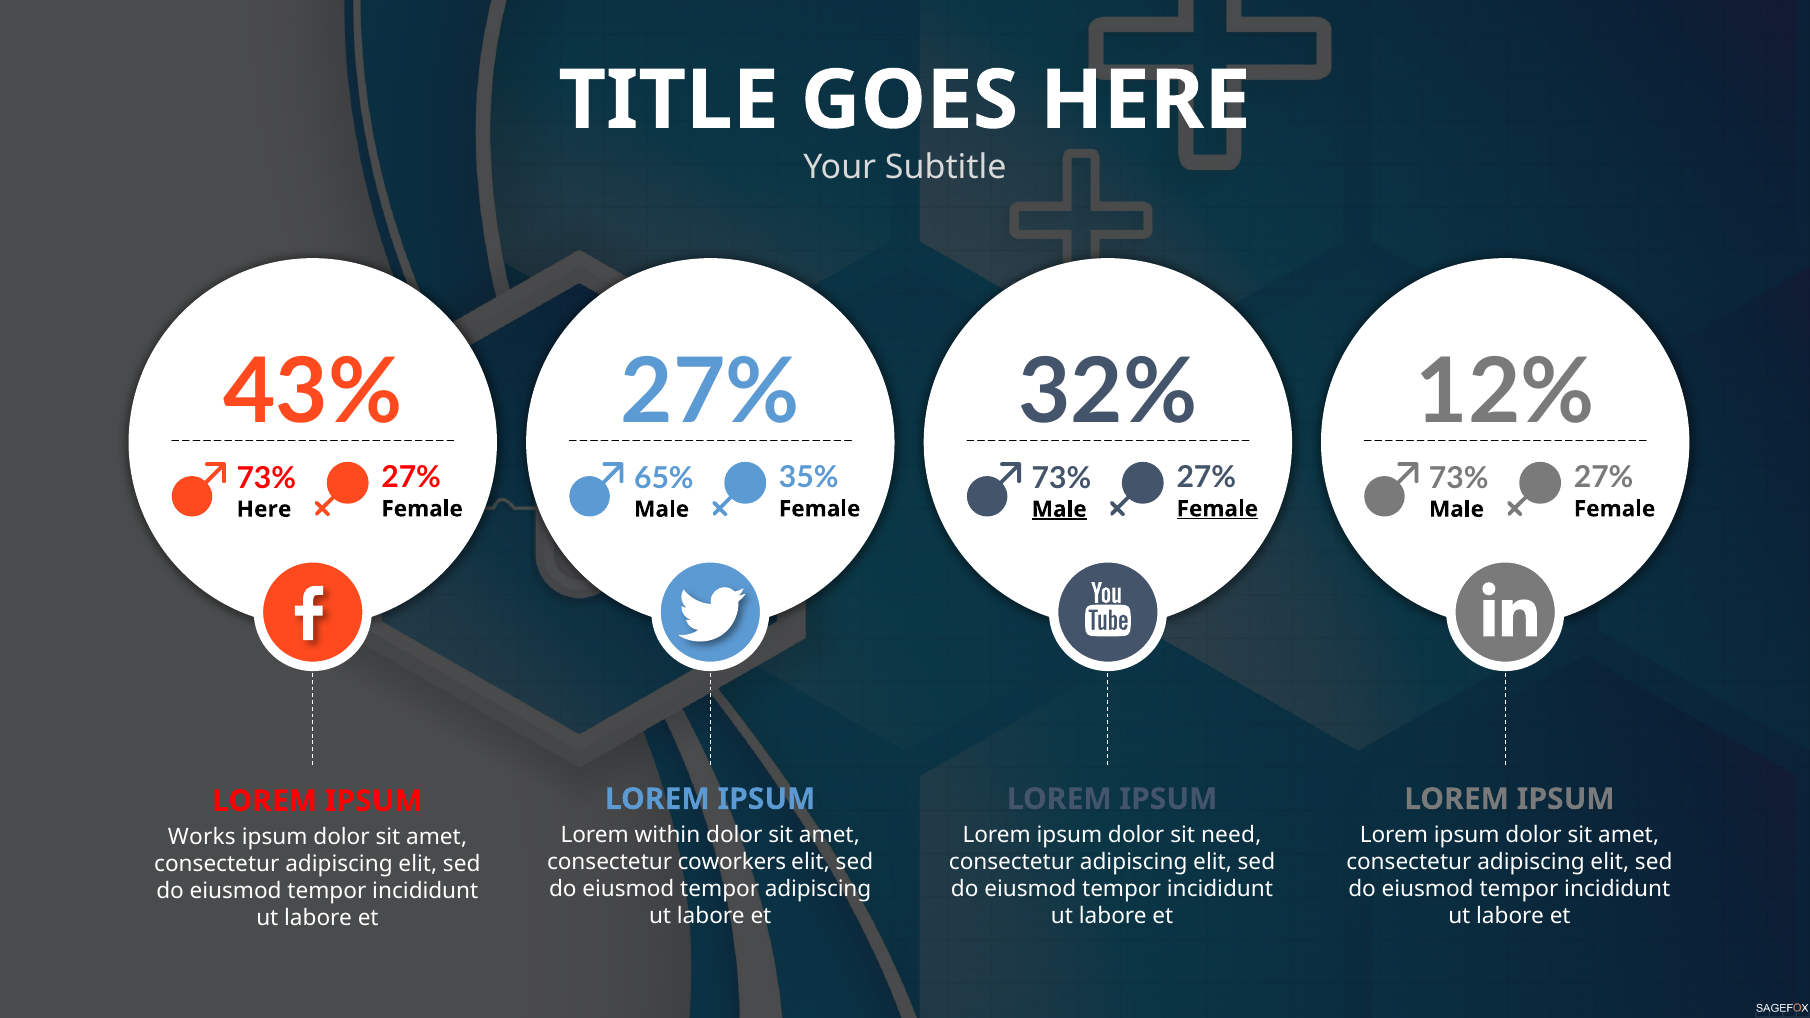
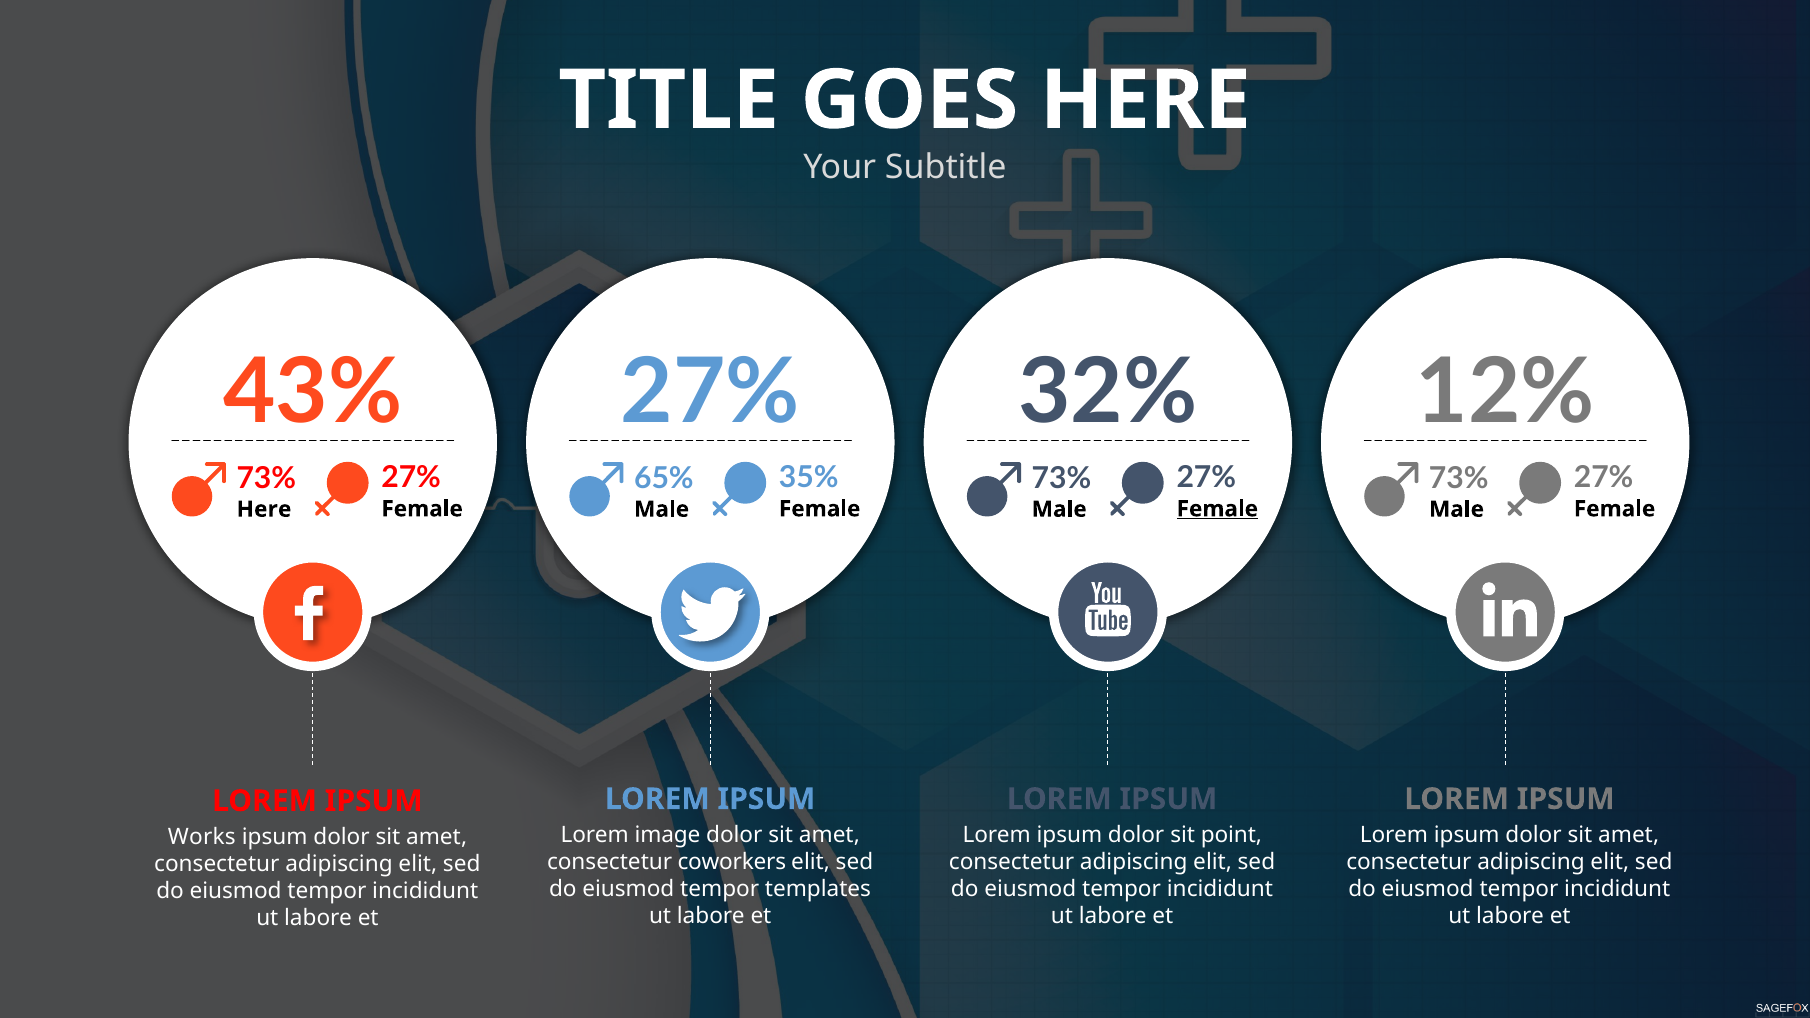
Male at (1059, 509) underline: present -> none
within: within -> image
need: need -> point
tempor adipiscing: adipiscing -> templates
